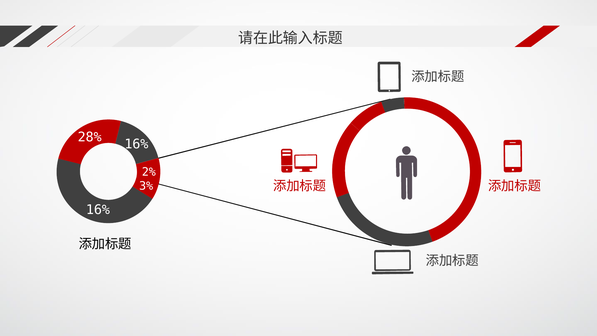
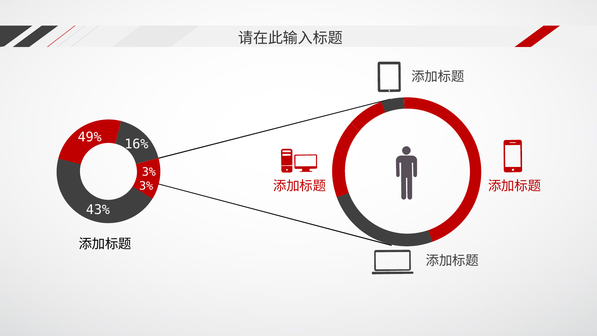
28%: 28% -> 49%
2% at (149, 172): 2% -> 3%
16% at (98, 210): 16% -> 43%
